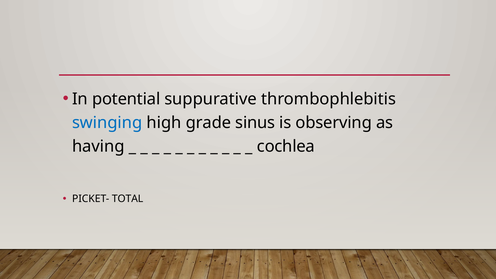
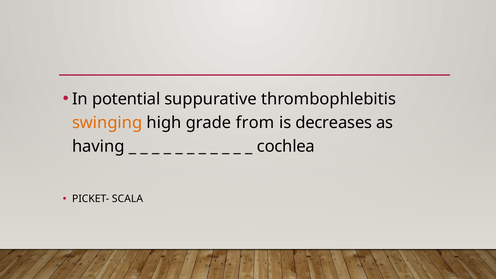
swinging colour: blue -> orange
sinus: sinus -> from
observing: observing -> decreases
TOTAL: TOTAL -> SCALA
